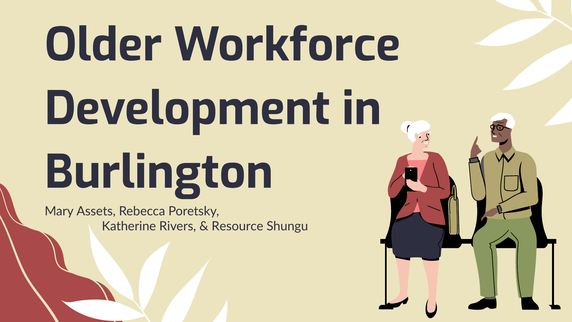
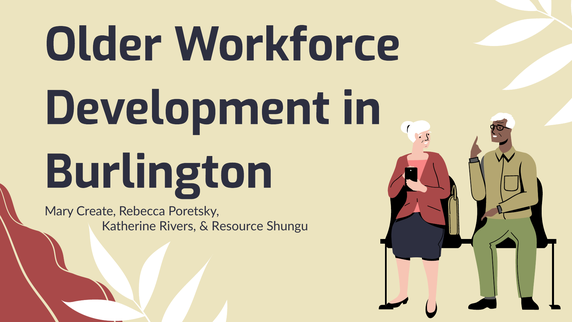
Assets: Assets -> Create
